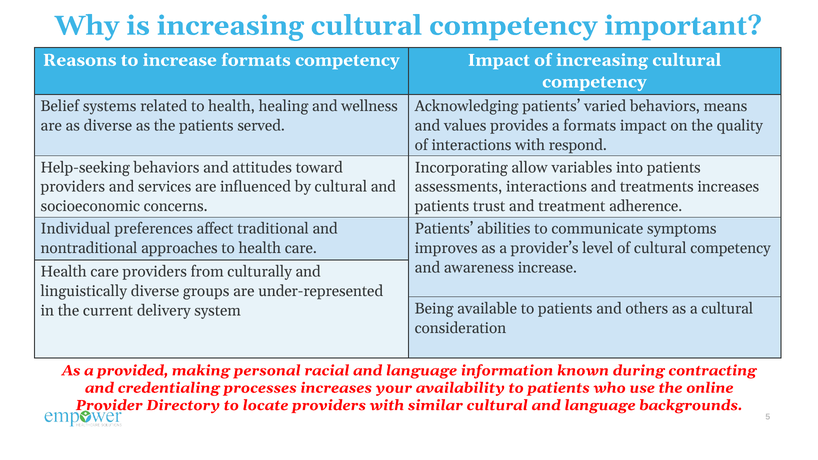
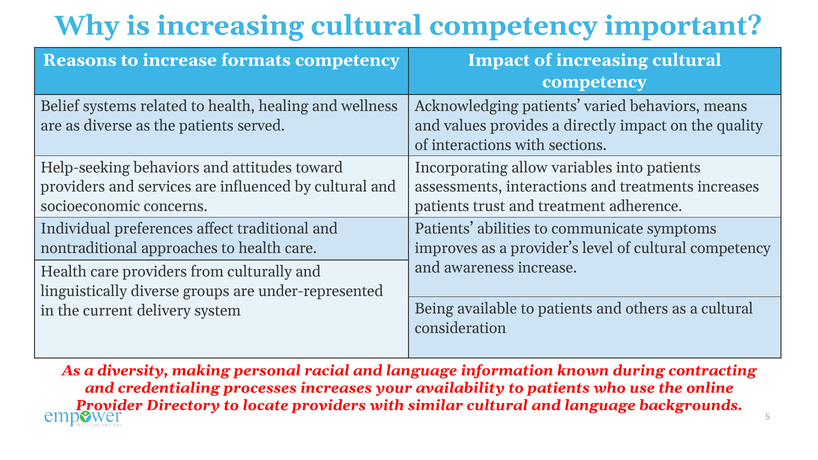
a formats: formats -> directly
respond: respond -> sections
provided: provided -> diversity
